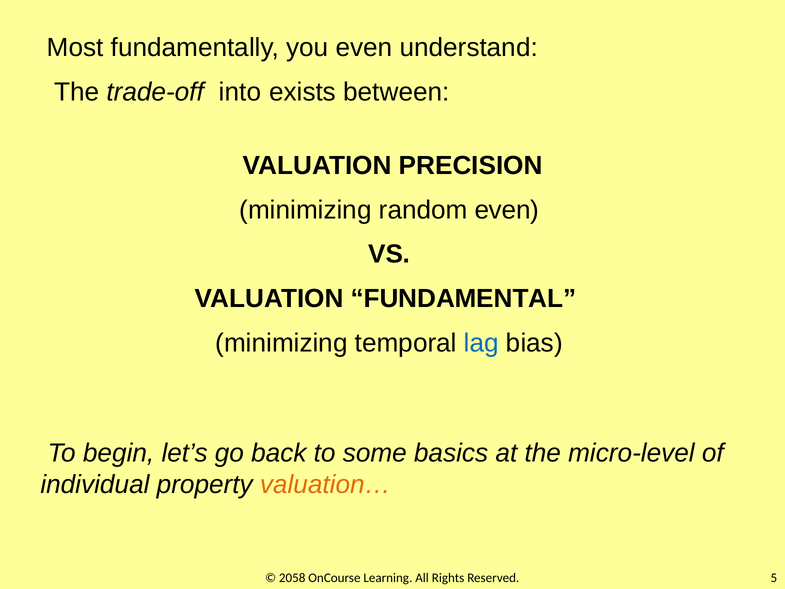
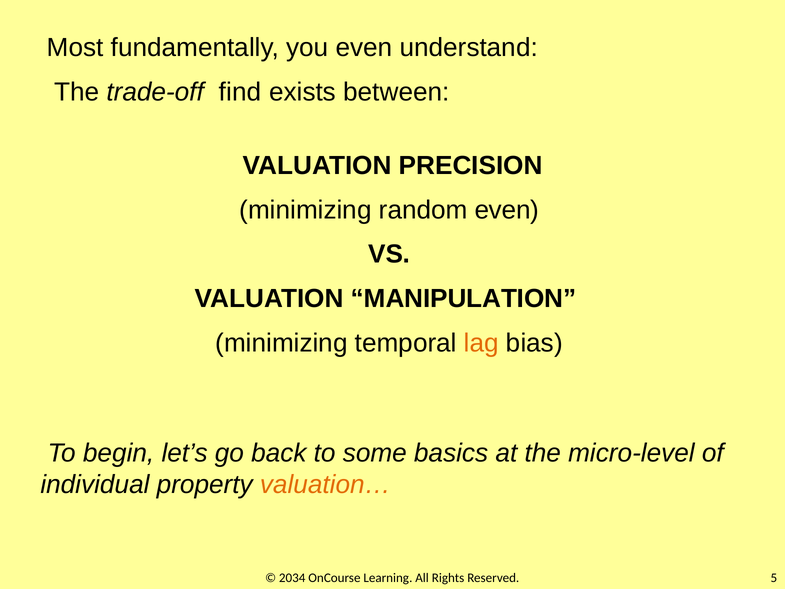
into: into -> find
FUNDAMENTAL: FUNDAMENTAL -> MANIPULATION
lag colour: blue -> orange
2058: 2058 -> 2034
